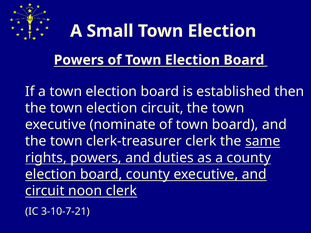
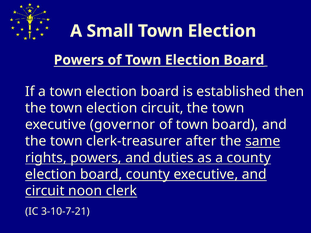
nominate: nominate -> governor
clerk-treasurer clerk: clerk -> after
